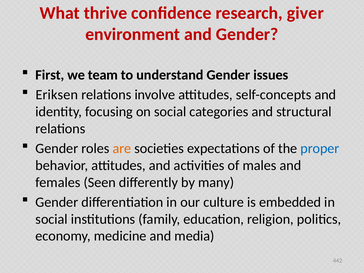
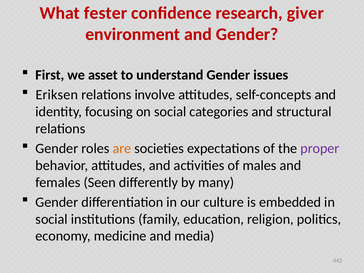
thrive: thrive -> fester
team: team -> asset
proper colour: blue -> purple
